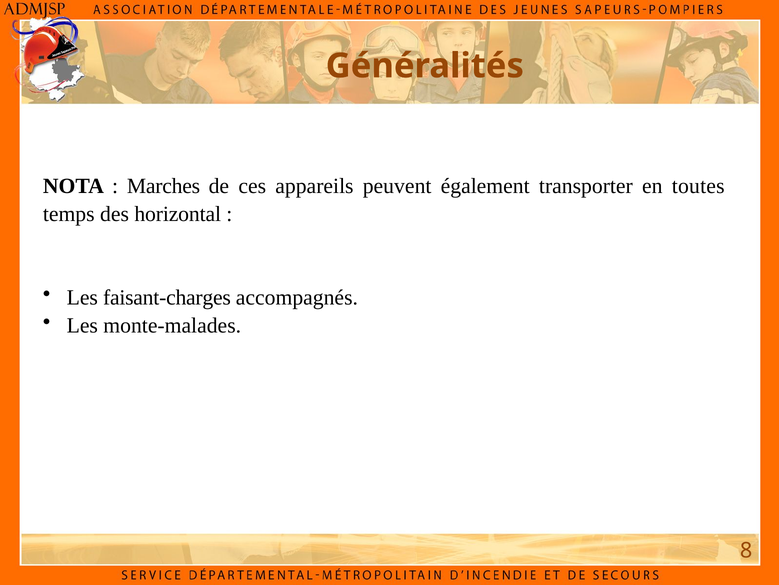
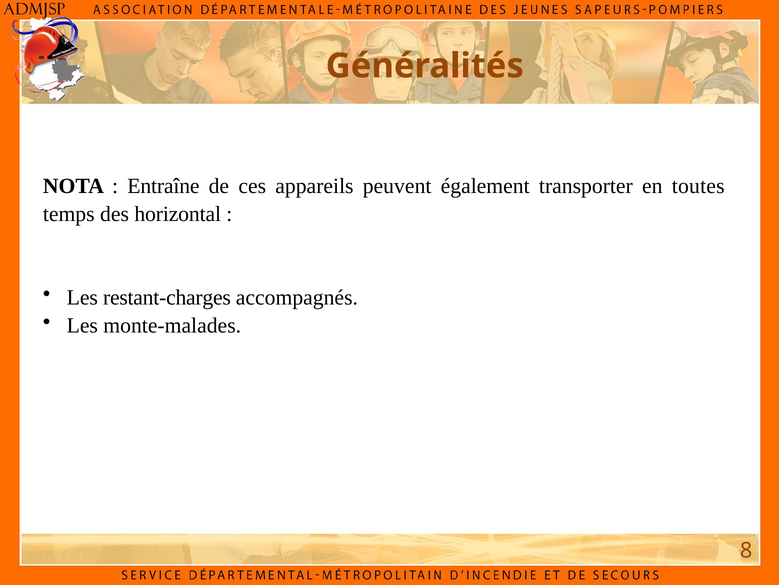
Marches: Marches -> Entraîne
faisant-charges: faisant-charges -> restant-charges
